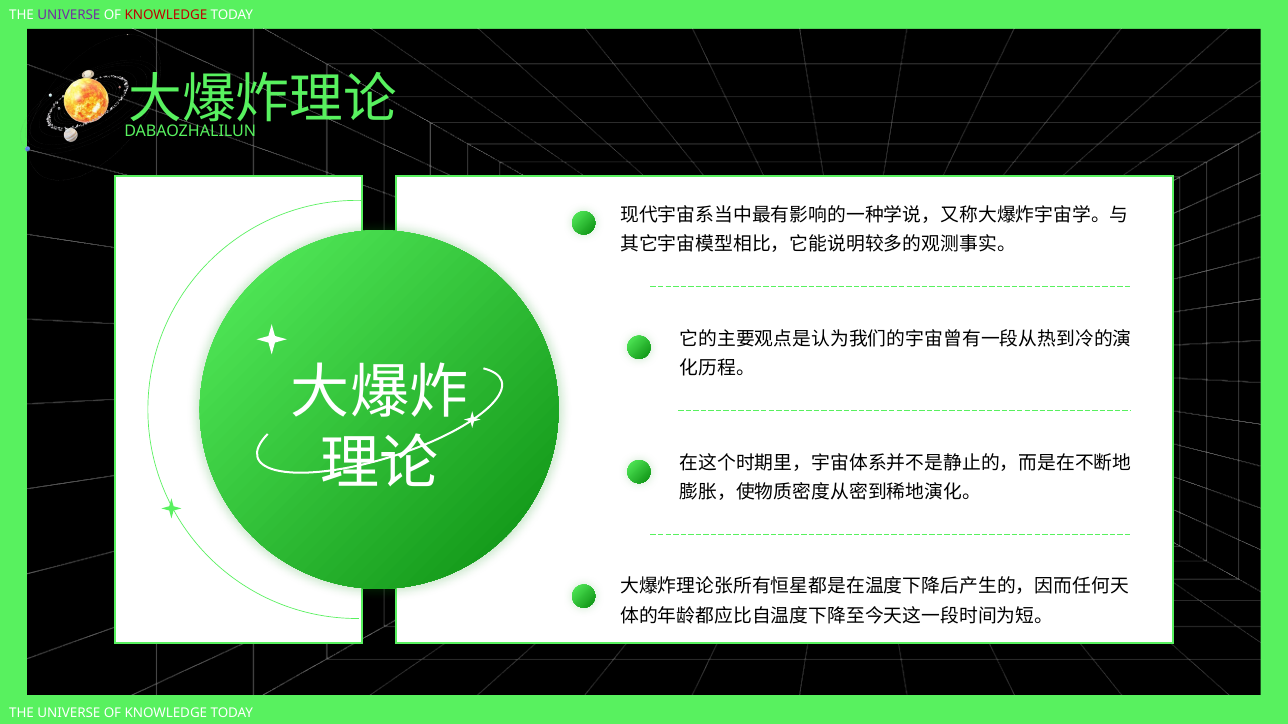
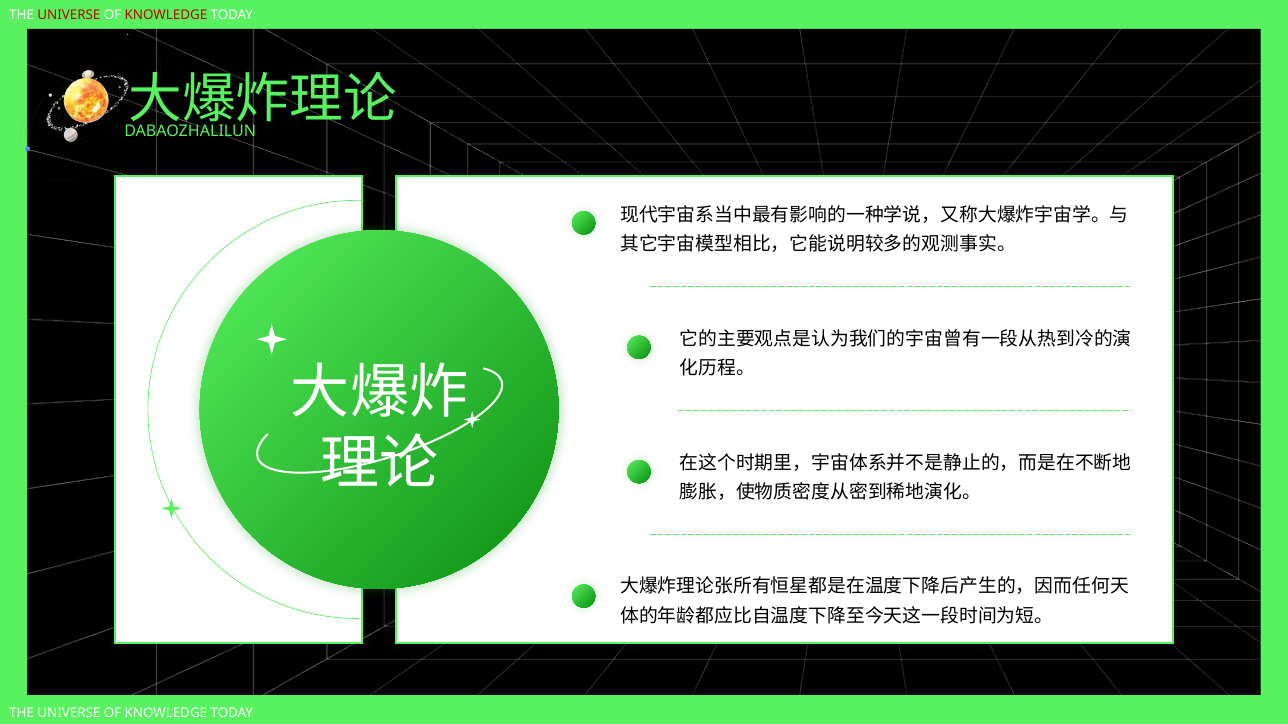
UNIVERSE at (69, 15) colour: purple -> red
